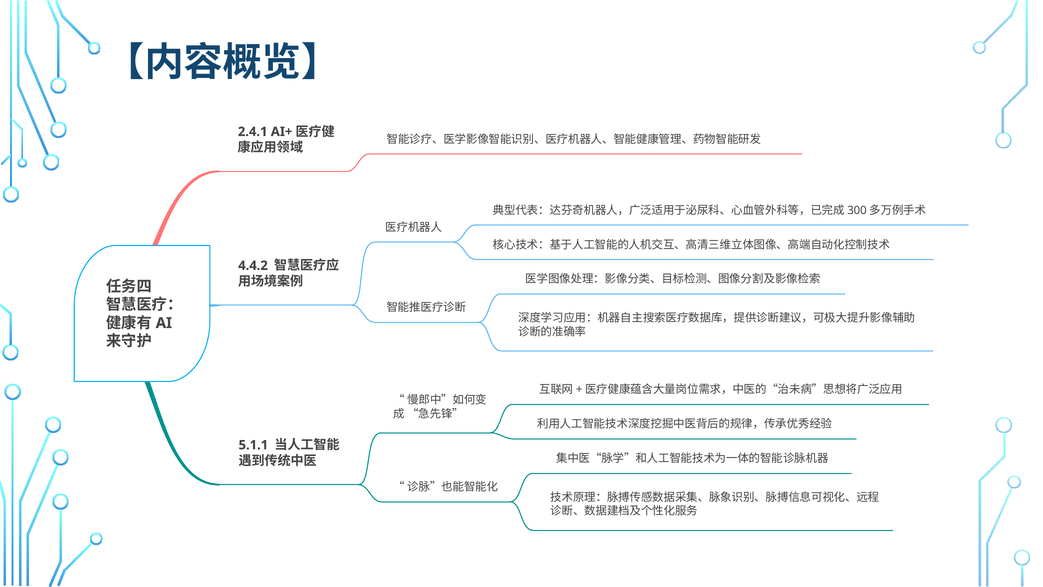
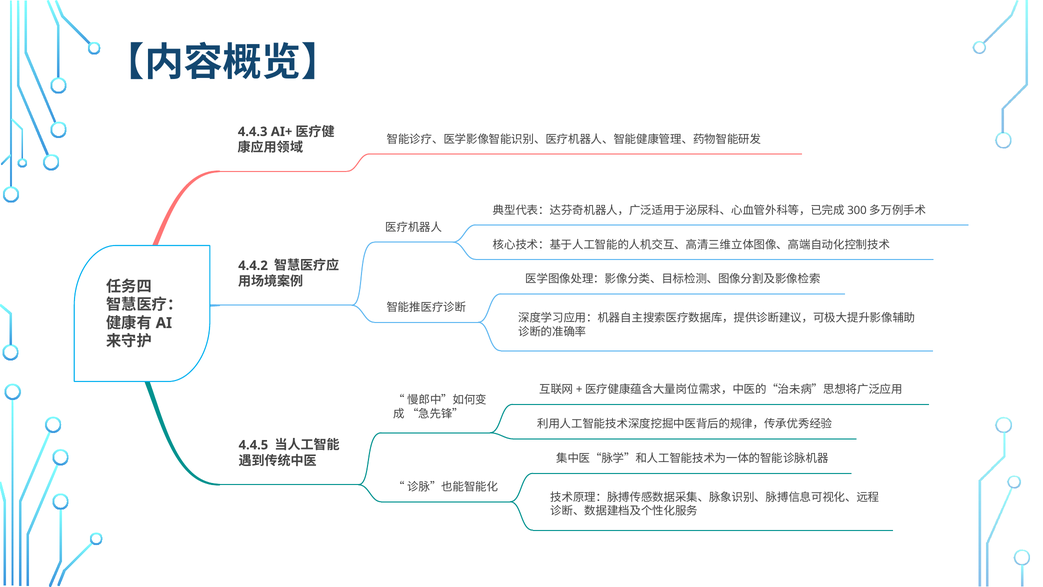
2.4.1: 2.4.1 -> 4.4.3
5.1.1: 5.1.1 -> 4.4.5
